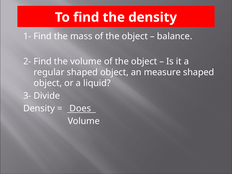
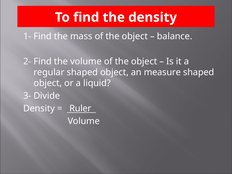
Does: Does -> Ruler
